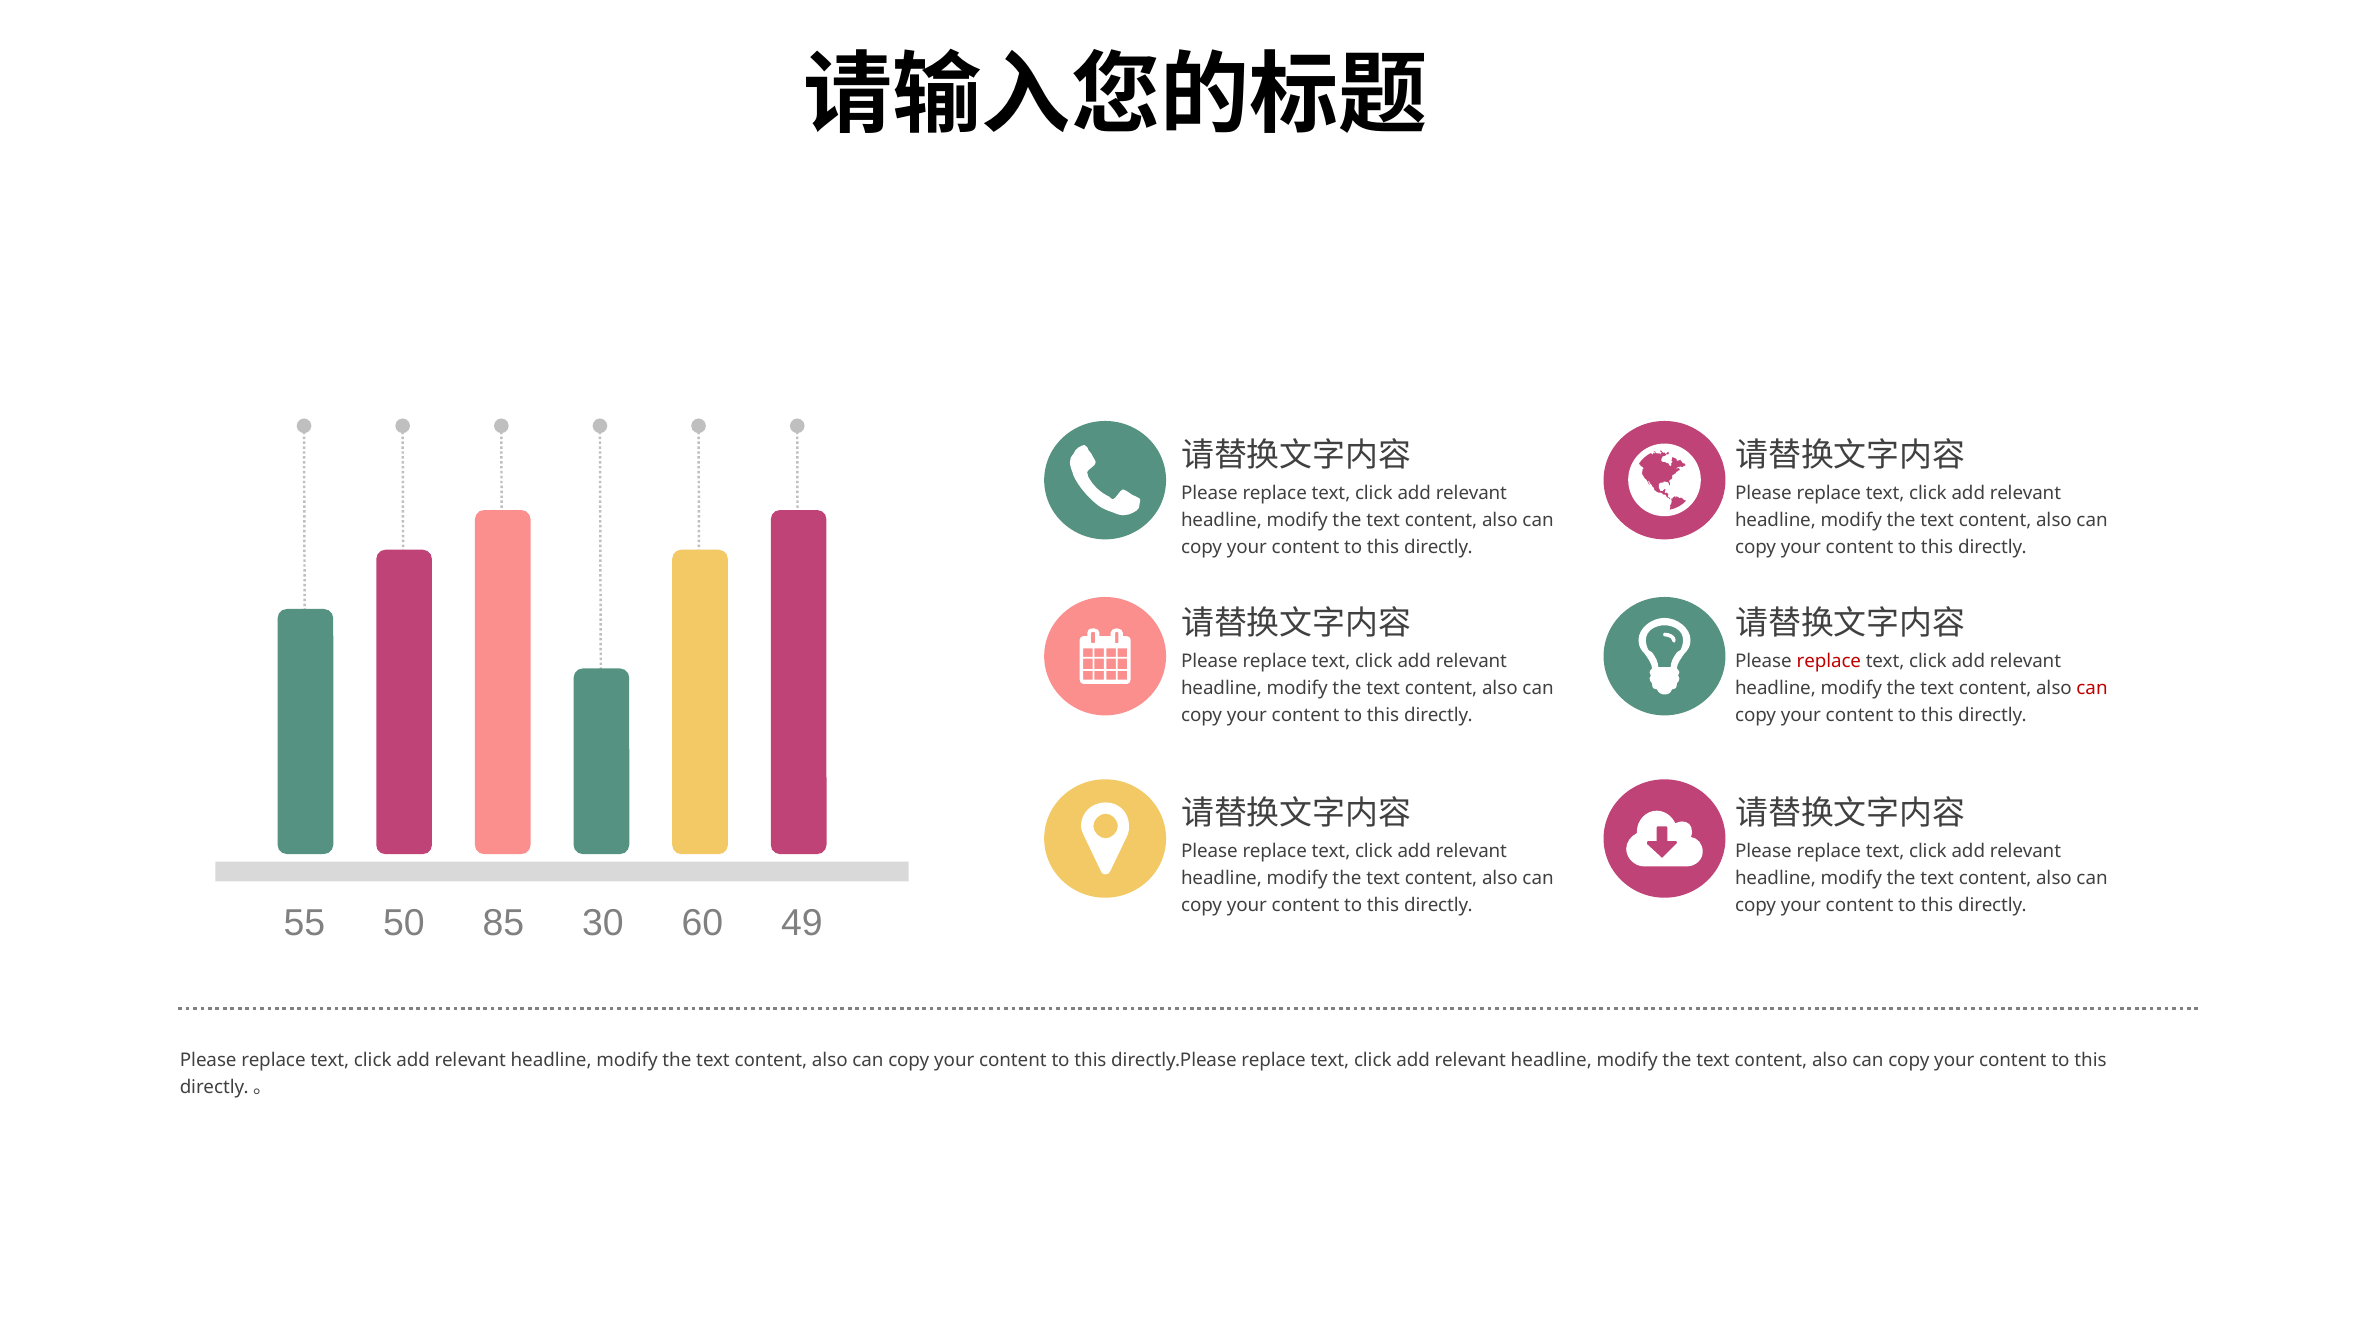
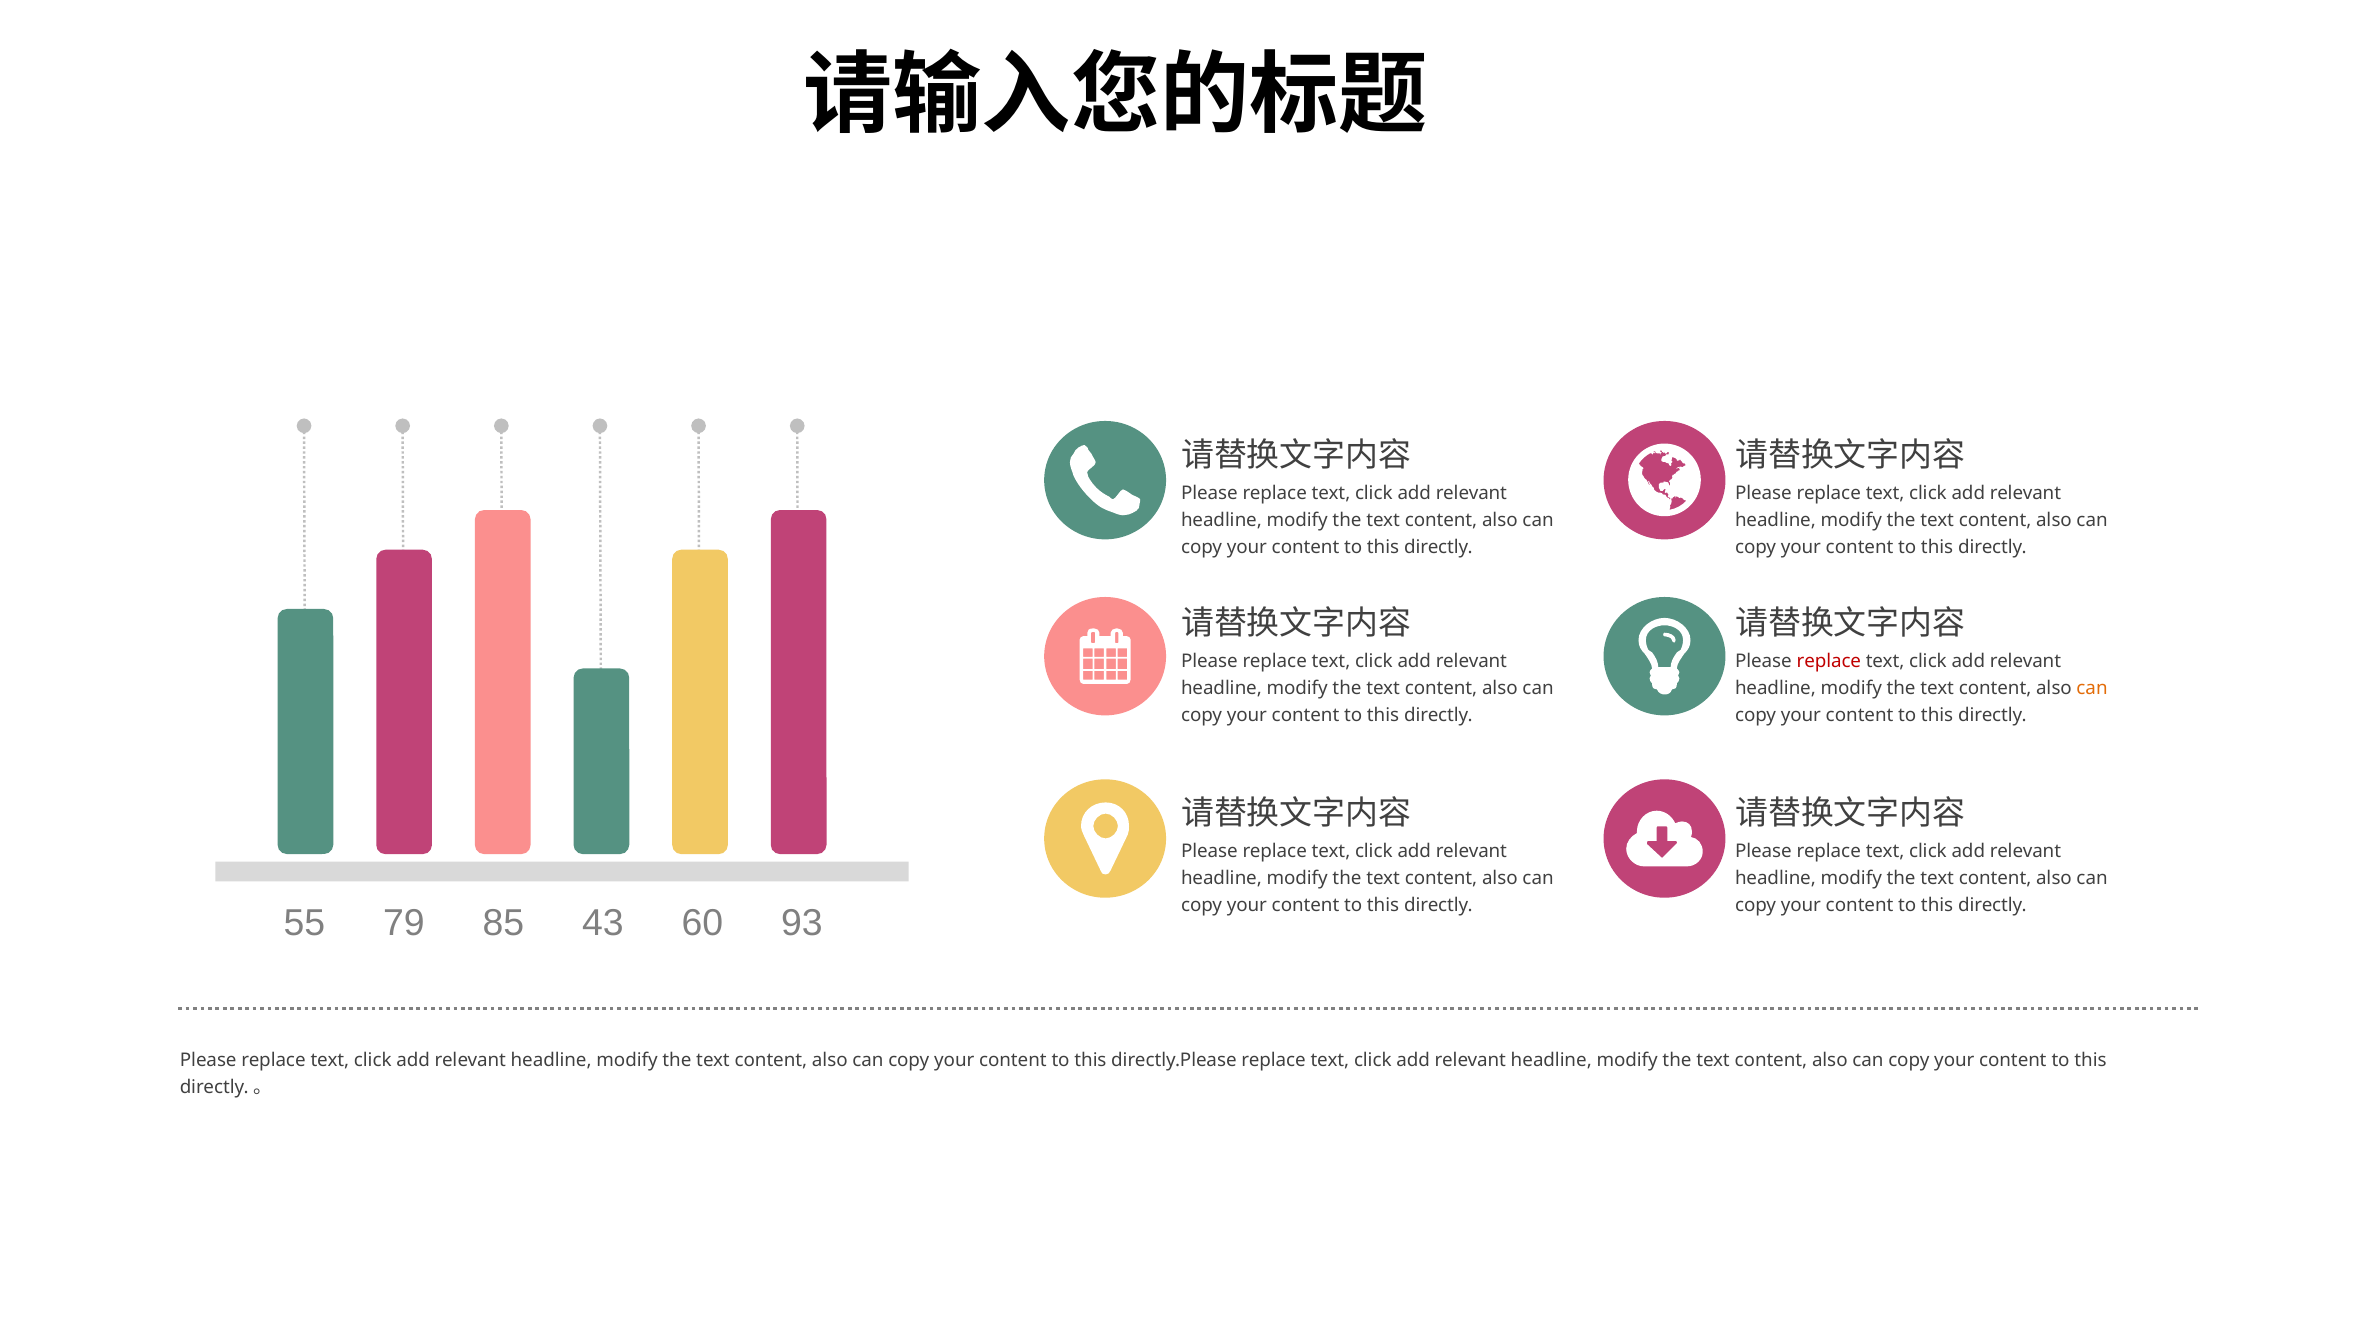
can at (2092, 688) colour: red -> orange
50: 50 -> 79
30: 30 -> 43
49: 49 -> 93
